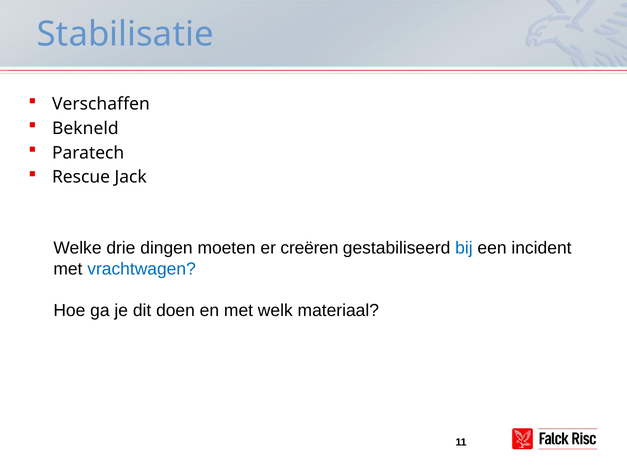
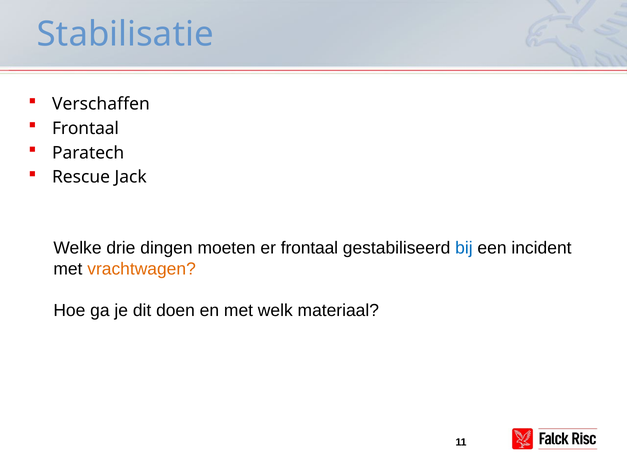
Bekneld at (85, 129): Bekneld -> Frontaal
er creëren: creëren -> frontaal
vrachtwagen colour: blue -> orange
